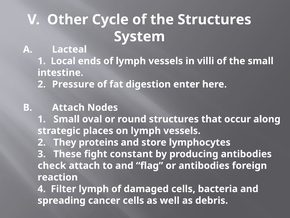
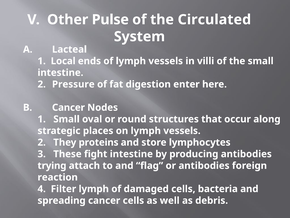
Cycle: Cycle -> Pulse
the Structures: Structures -> Circulated
B Attach: Attach -> Cancer
fight constant: constant -> intestine
check: check -> trying
